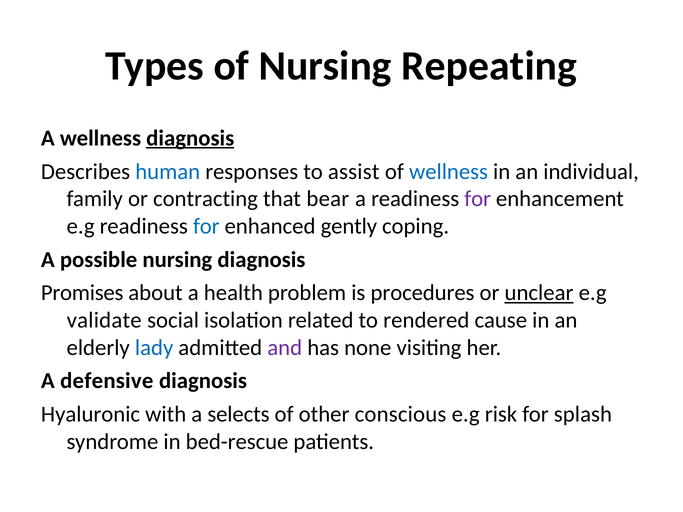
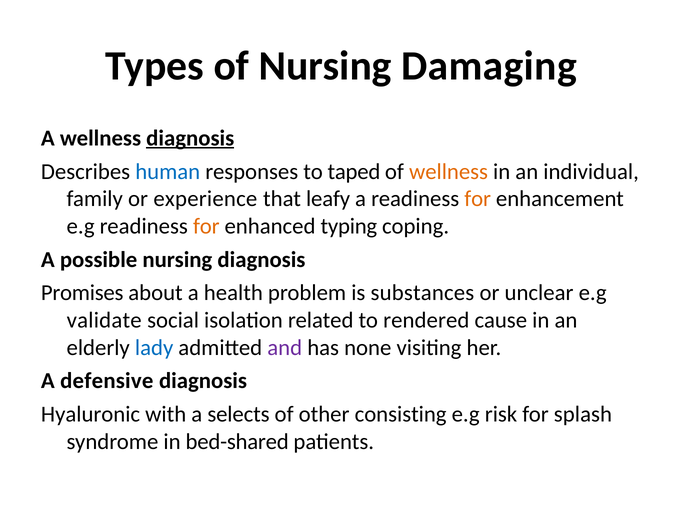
Repeating: Repeating -> Damaging
assist: assist -> taped
wellness at (449, 172) colour: blue -> orange
contracting: contracting -> experience
bear: bear -> leafy
for at (478, 199) colour: purple -> orange
for at (206, 226) colour: blue -> orange
gently: gently -> typing
procedures: procedures -> substances
unclear underline: present -> none
conscious: conscious -> consisting
bed-rescue: bed-rescue -> bed-shared
